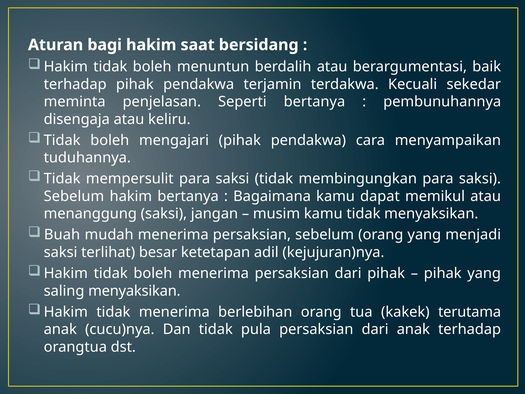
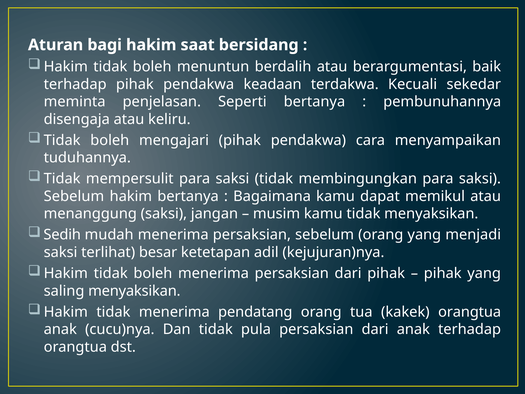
terjamin: terjamin -> keadaan
Buah: Buah -> Sedih
berlebihan: berlebihan -> pendatang
kakek terutama: terutama -> orangtua
